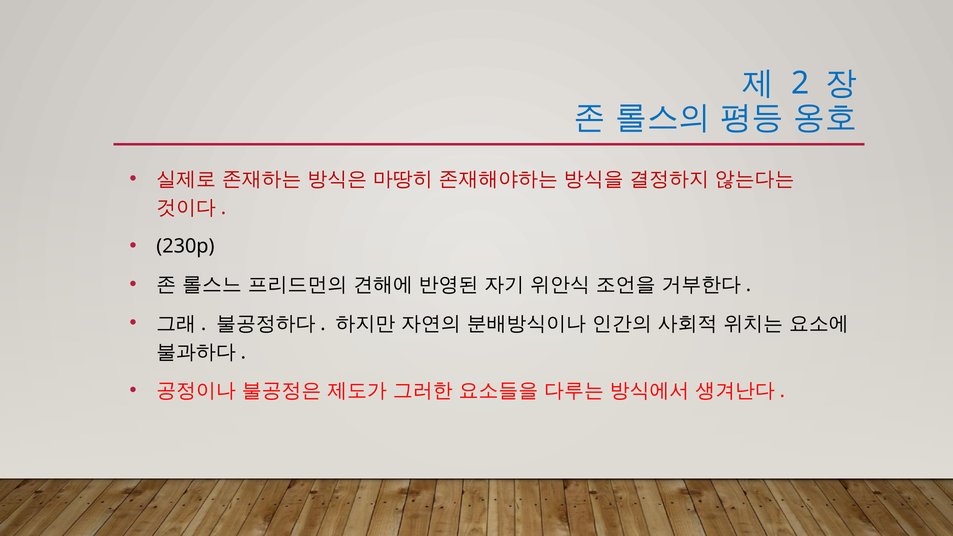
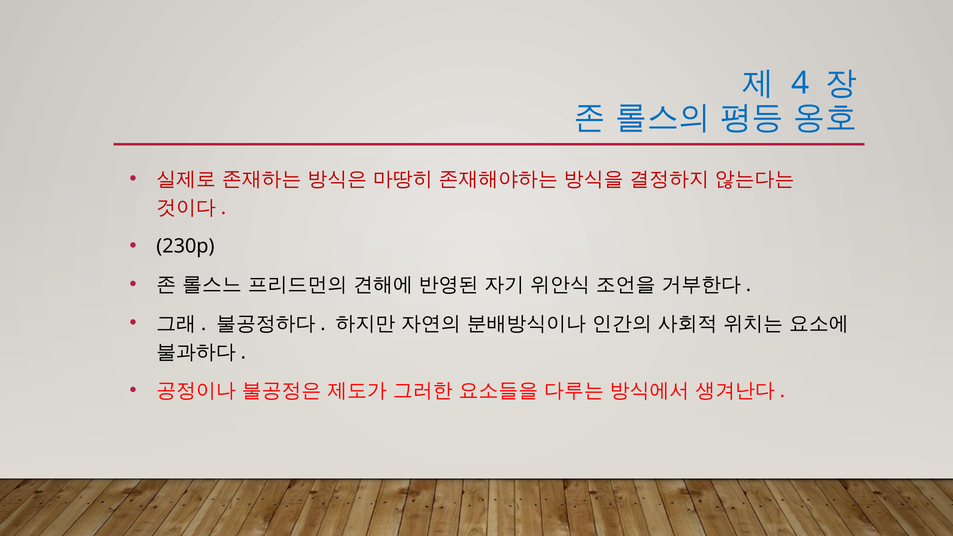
2: 2 -> 4
